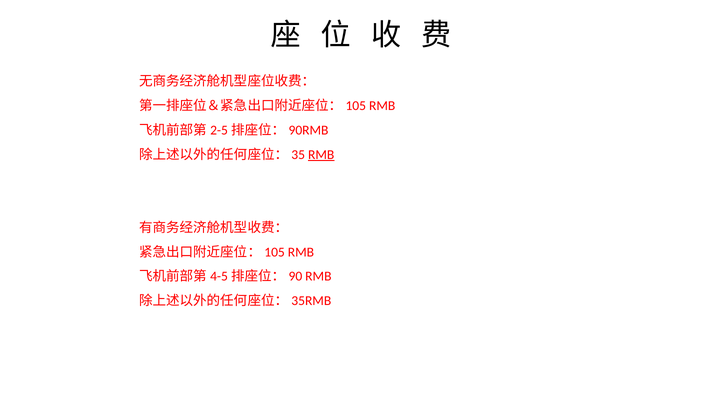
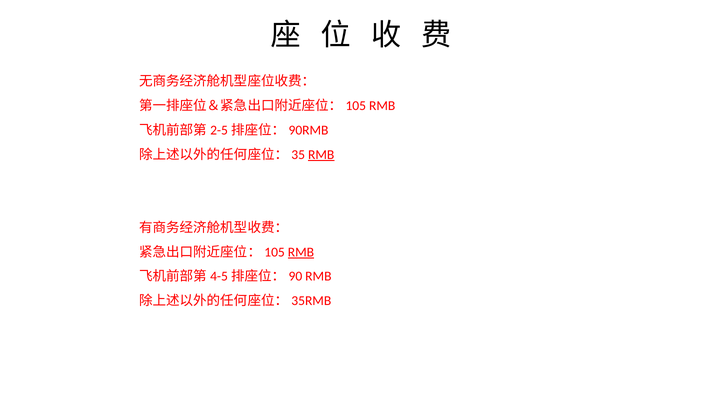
RMB at (301, 252) underline: none -> present
